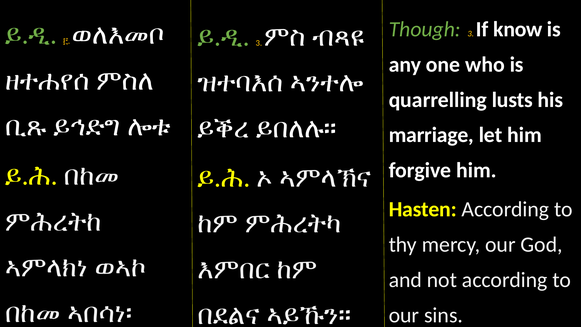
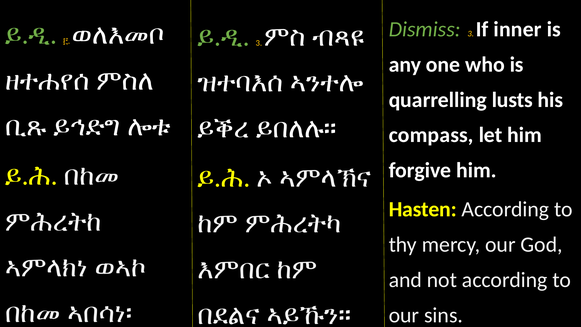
Though: Though -> Dismiss
know: know -> inner
marriage: marriage -> compass
